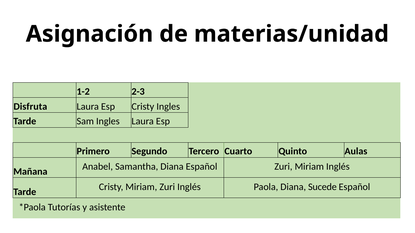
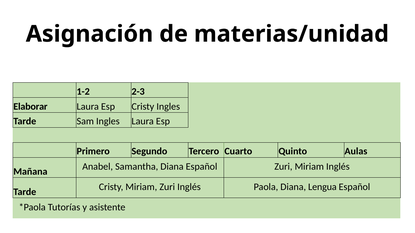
Disfruta: Disfruta -> Elaborar
Sucede: Sucede -> Lengua
